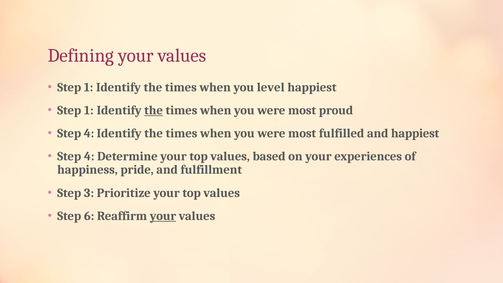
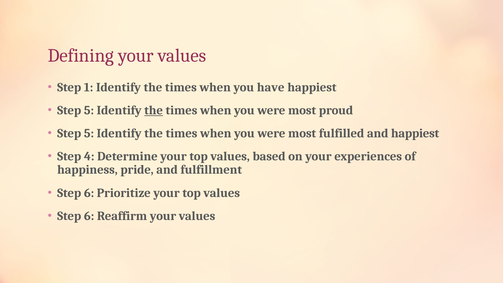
level: level -> have
1 at (89, 110): 1 -> 5
4 at (89, 133): 4 -> 5
3 at (89, 193): 3 -> 6
your at (163, 216) underline: present -> none
